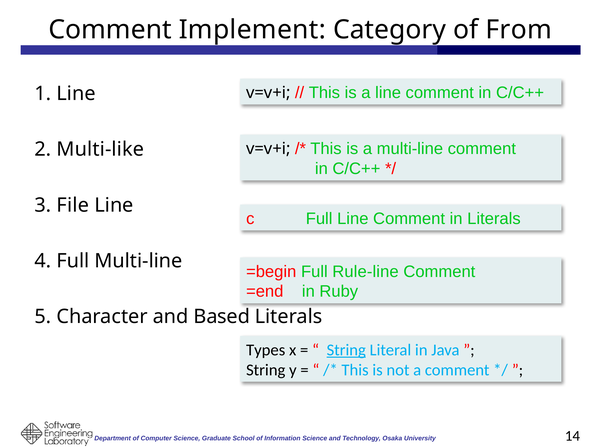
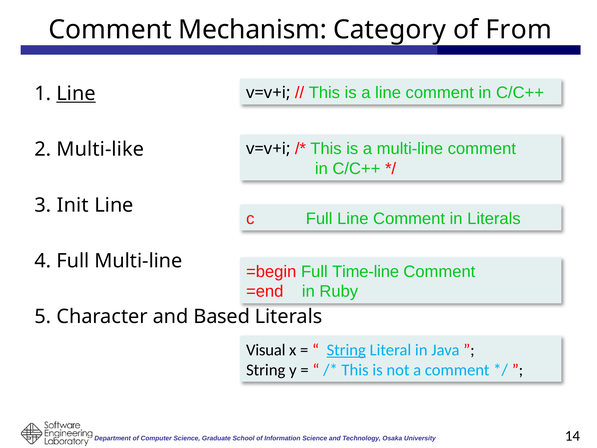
Implement: Implement -> Mechanism
Line at (76, 94) underline: none -> present
File: File -> Init
Rule-line: Rule-line -> Time-line
Types: Types -> Visual
